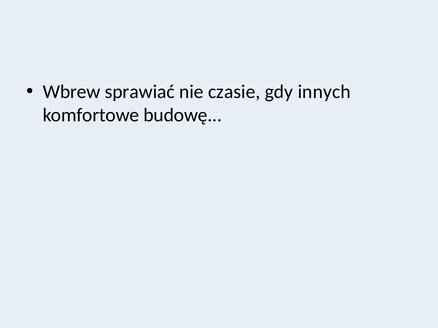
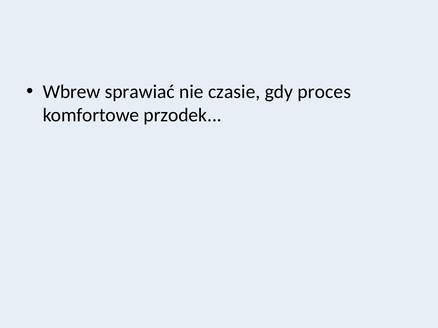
innych: innych -> proces
budowę: budowę -> przodek
